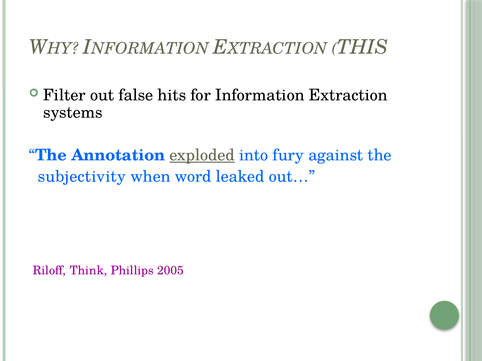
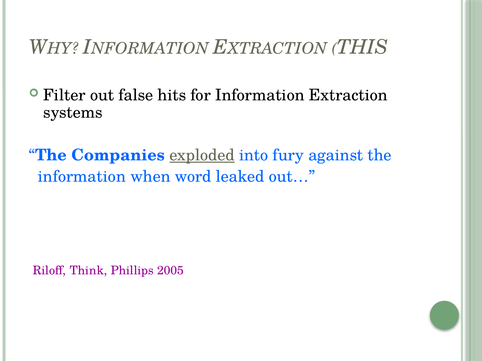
Annotation: Annotation -> Companies
subjectivity at (82, 177): subjectivity -> information
